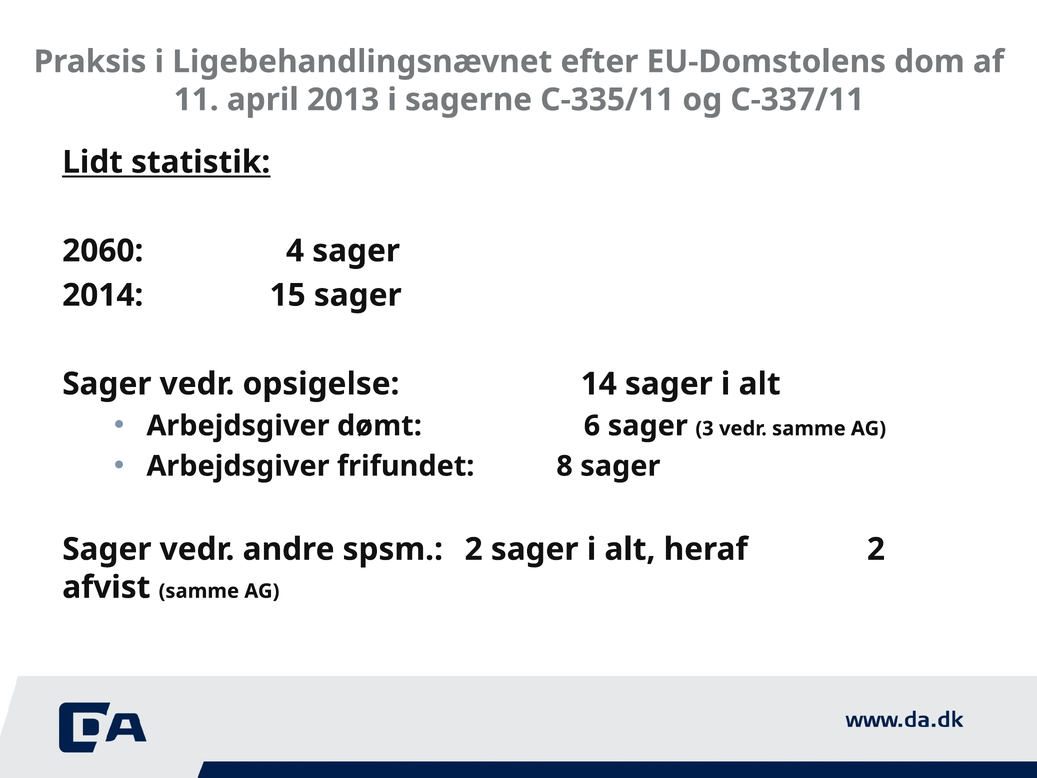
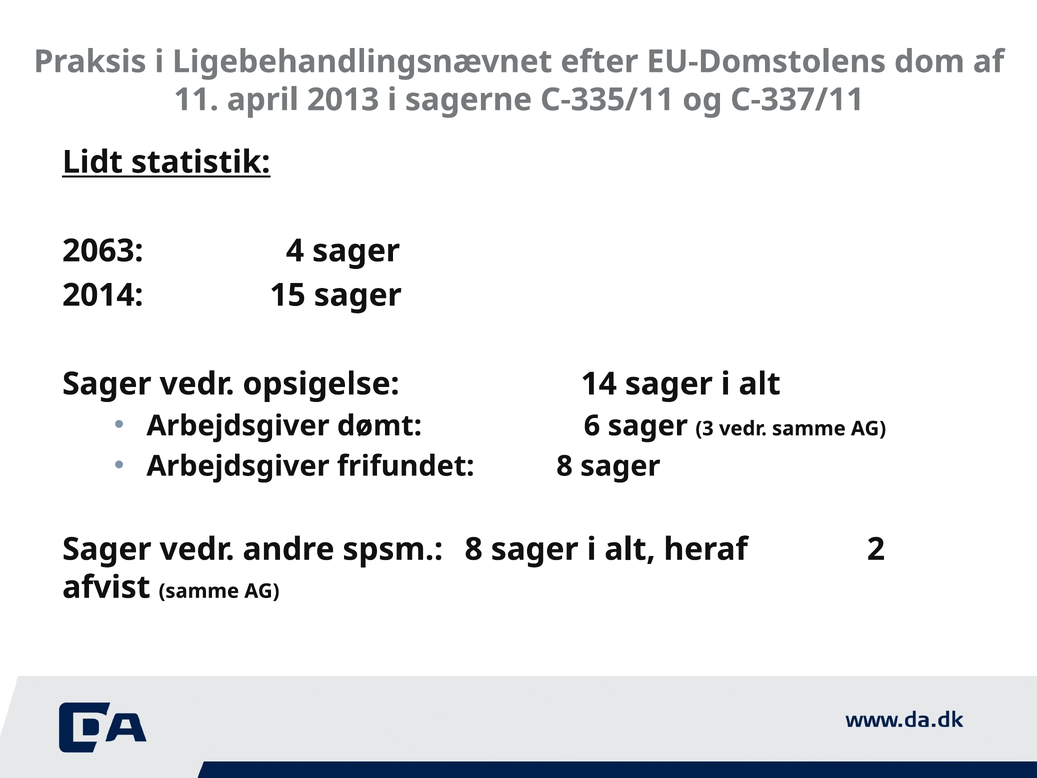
2060: 2060 -> 2063
spsm 2: 2 -> 8
